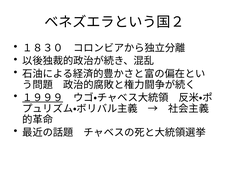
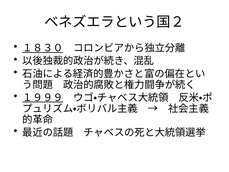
１８３０ underline: none -> present
